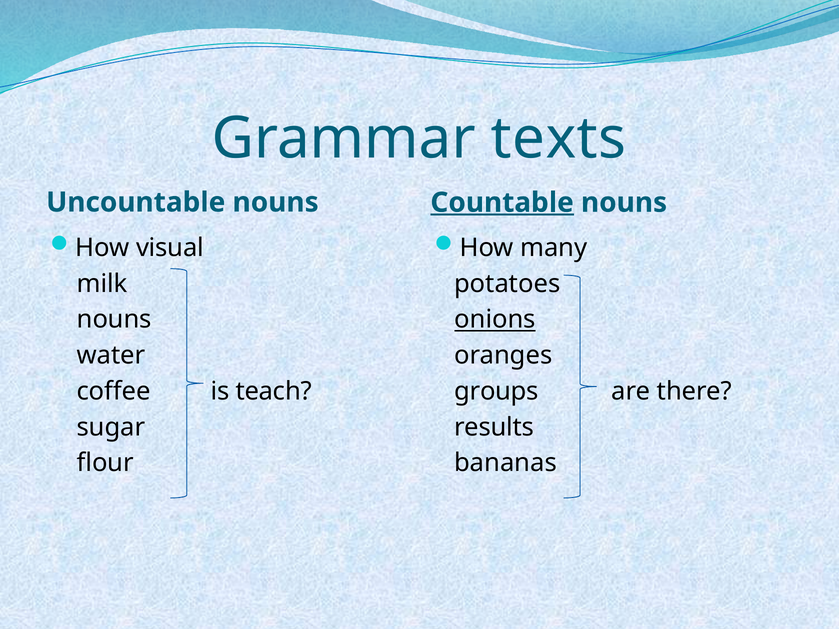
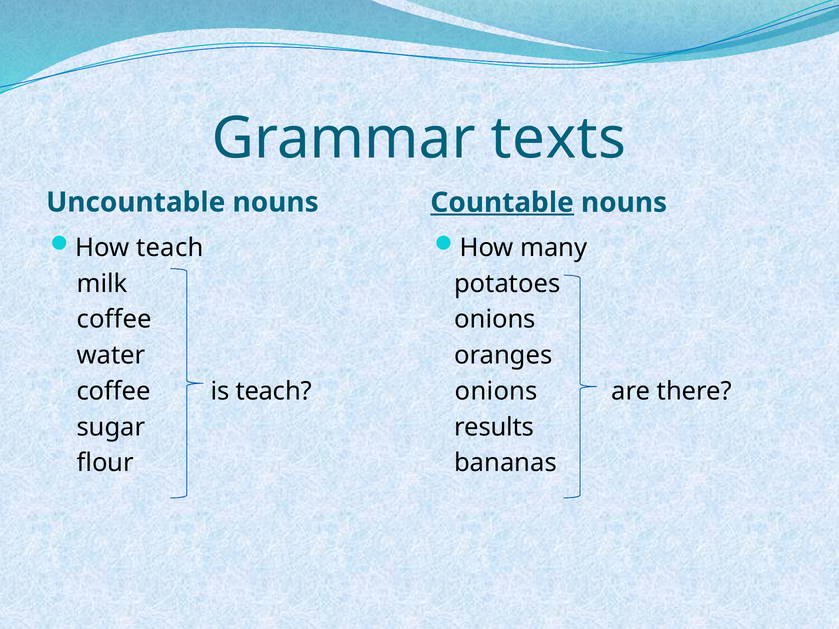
How visual: visual -> teach
nouns at (114, 320): nouns -> coffee
onions at (495, 320) underline: present -> none
groups at (496, 391): groups -> onions
